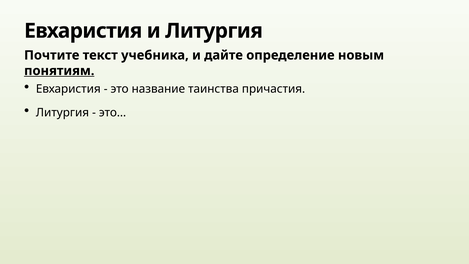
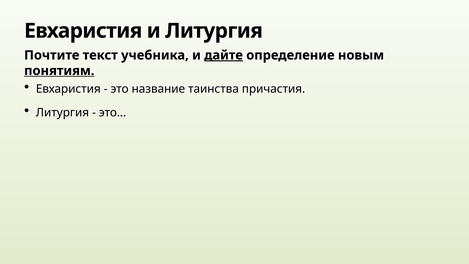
дайте underline: none -> present
